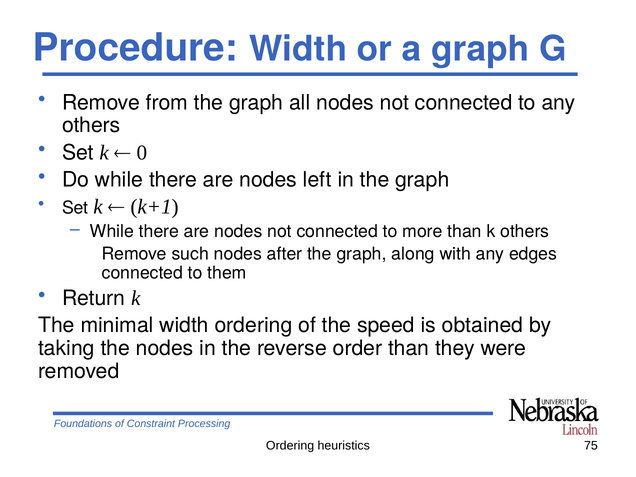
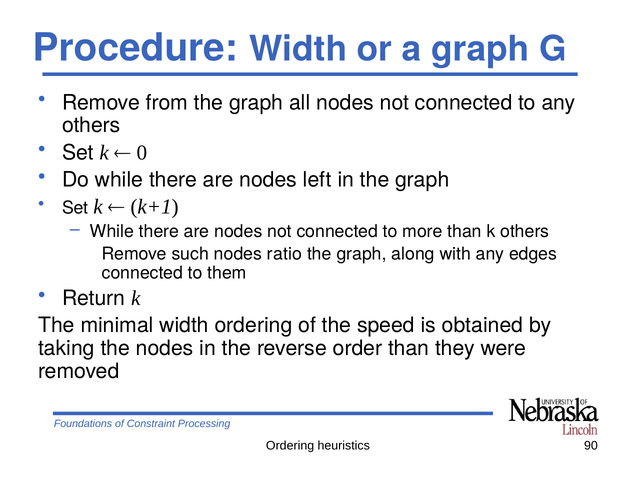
after: after -> ratio
75: 75 -> 90
